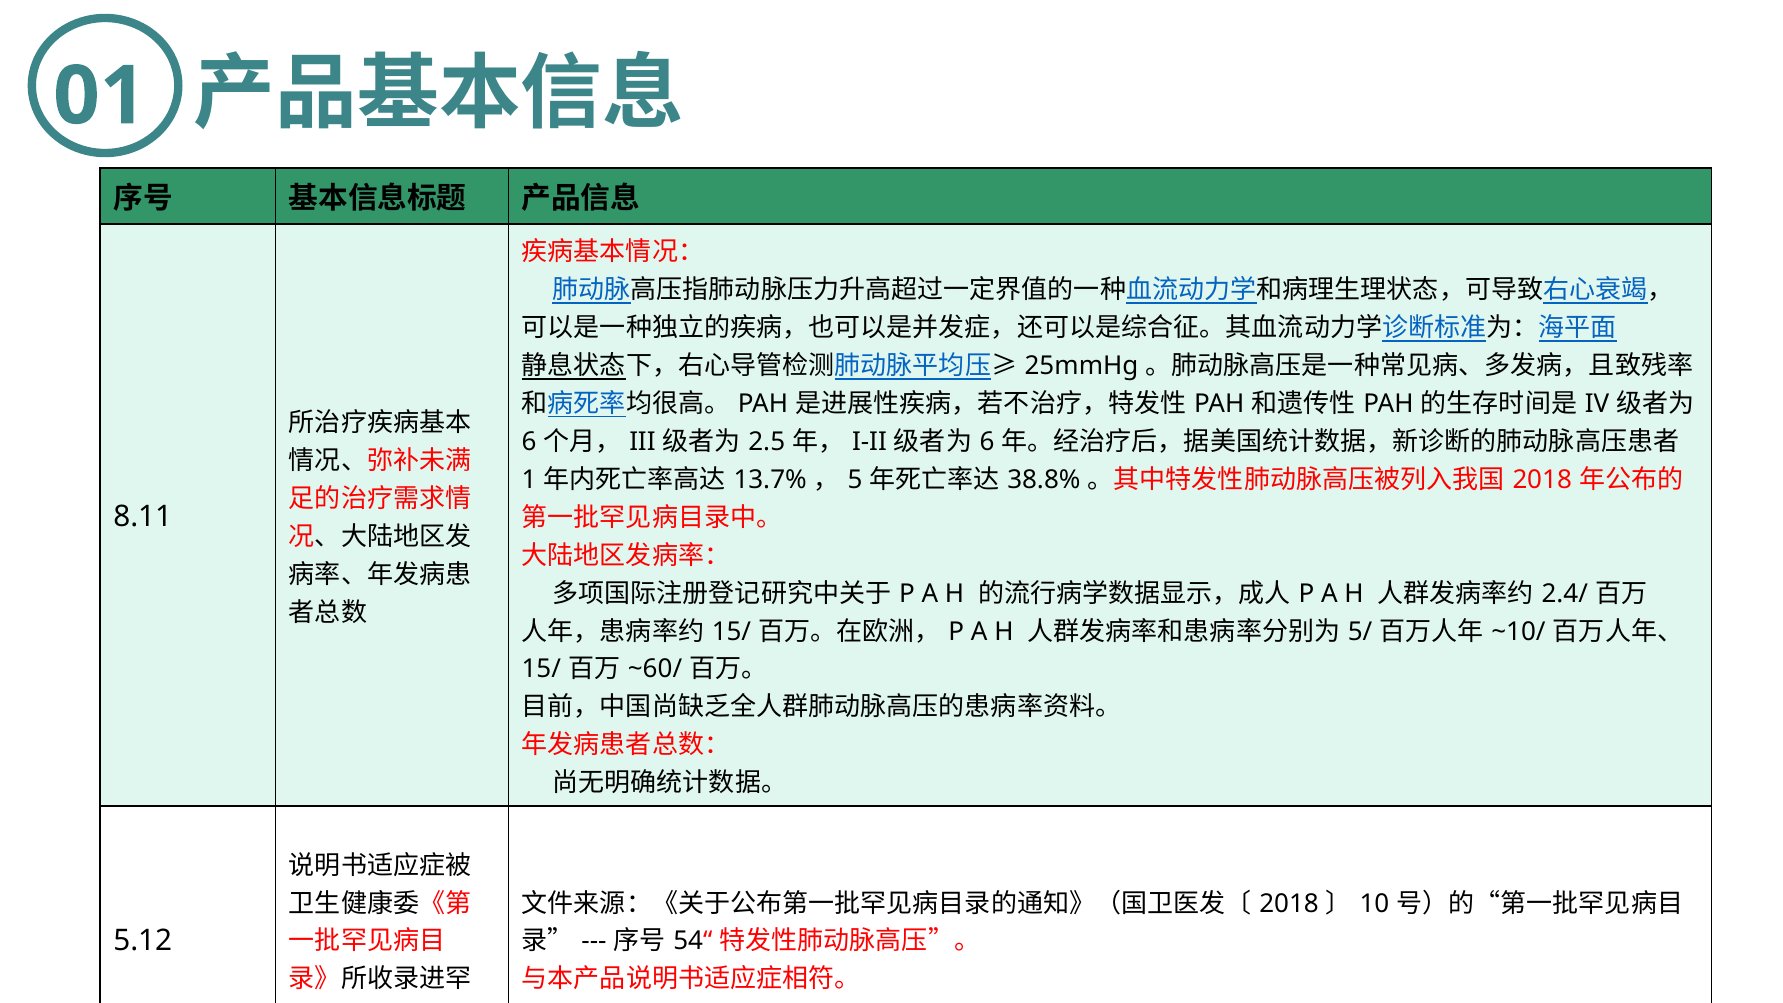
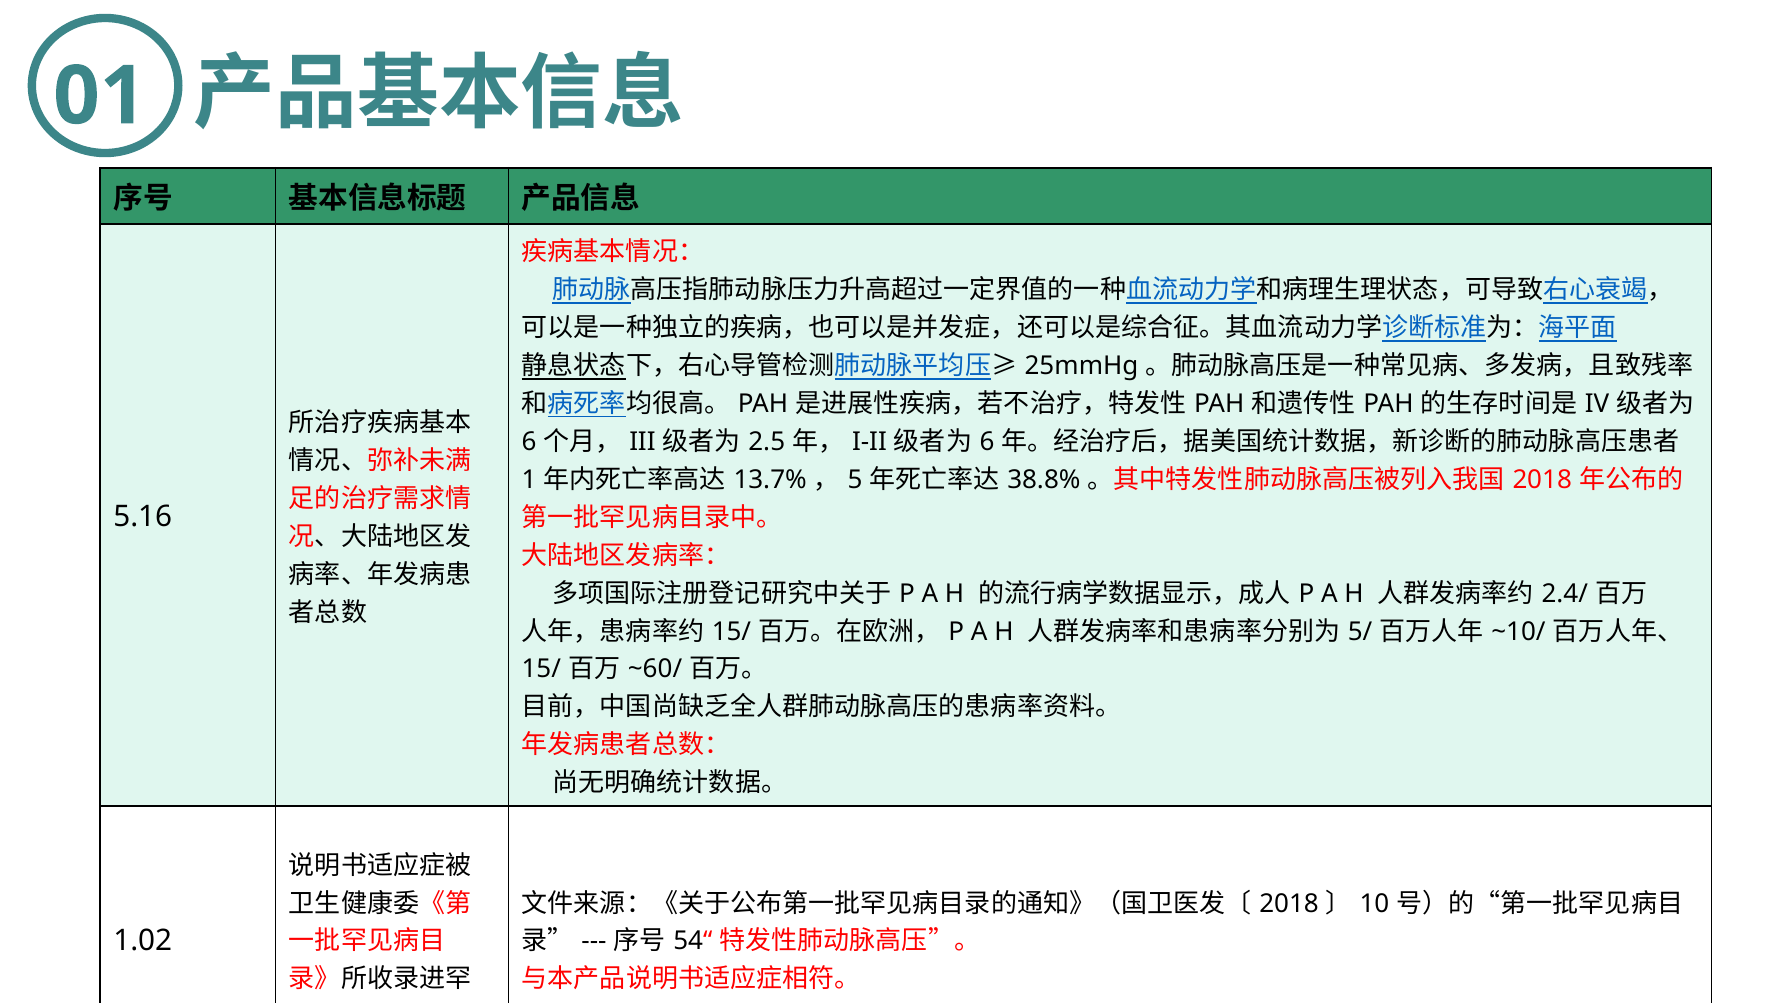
8.11: 8.11 -> 5.16
5.12: 5.12 -> 1.02
